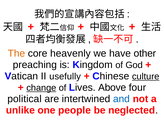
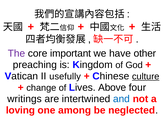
The colour: orange -> purple
heavenly: heavenly -> important
change underline: present -> none
political: political -> writings
unlike: unlike -> loving
people: people -> among
